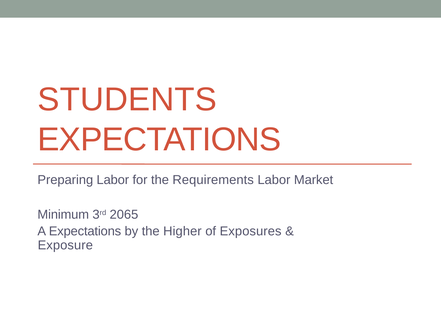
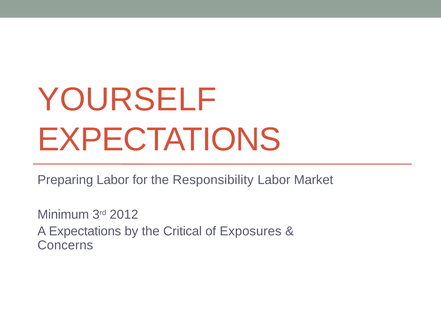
STUDENTS: STUDENTS -> YOURSELF
Requirements: Requirements -> Responsibility
2065: 2065 -> 2012
Higher: Higher -> Critical
Exposure: Exposure -> Concerns
